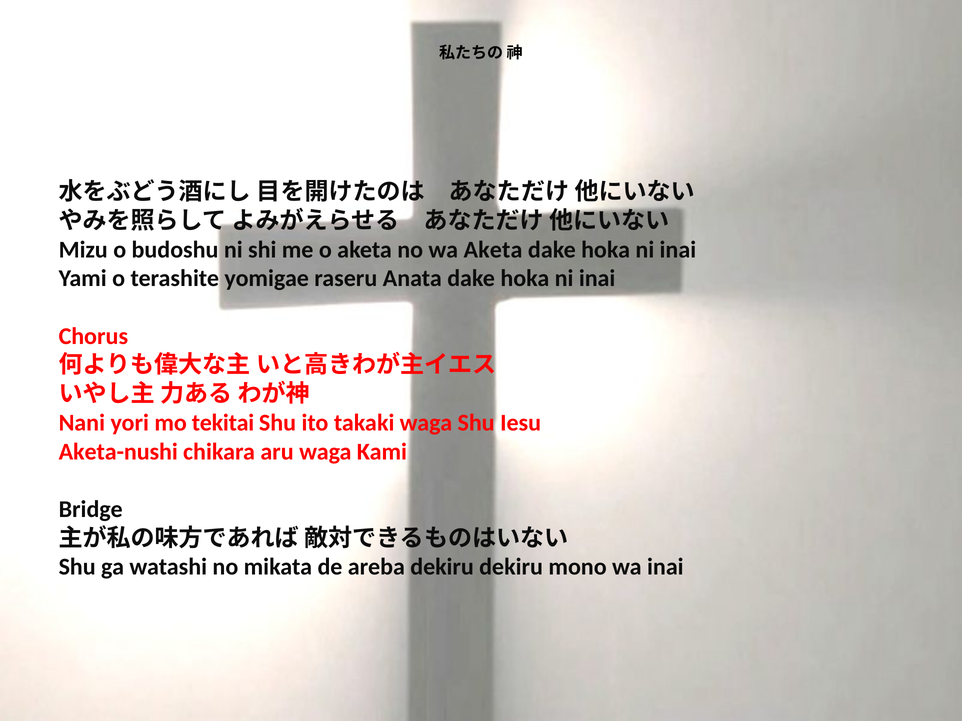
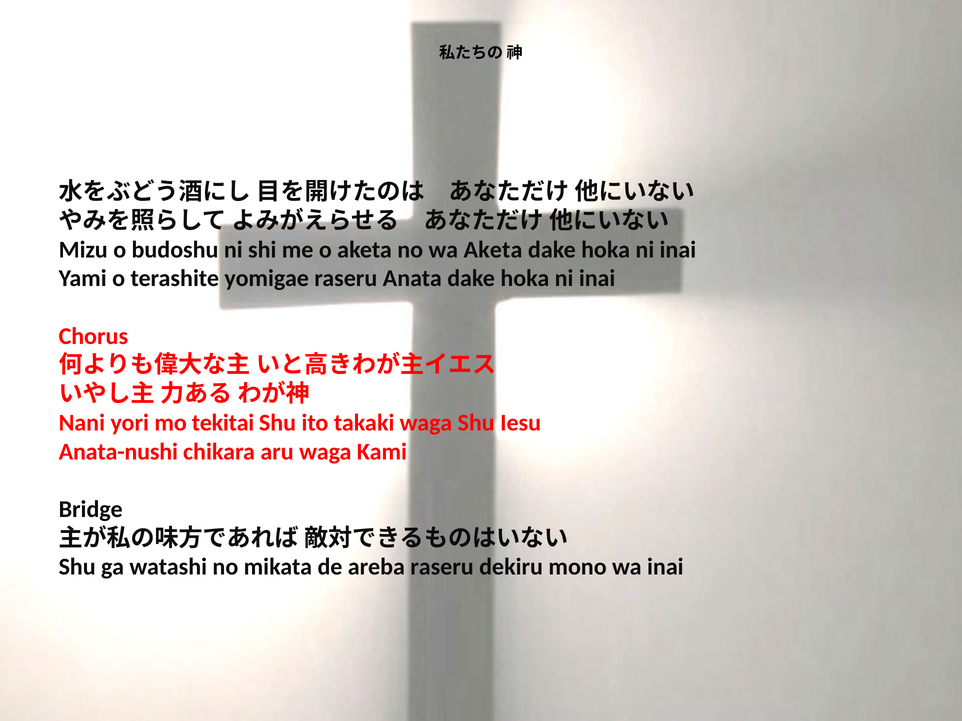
Aketa-nushi: Aketa-nushi -> Anata-nushi
areba dekiru: dekiru -> raseru
